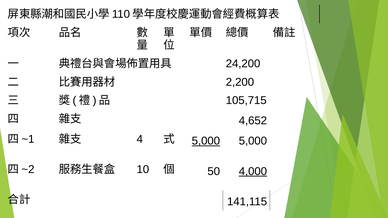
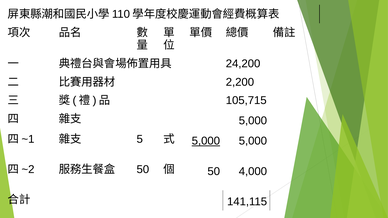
4,652 at (253, 121): 4,652 -> 5,000
4: 4 -> 5
10 at (143, 170): 10 -> 50
4,000 underline: present -> none
